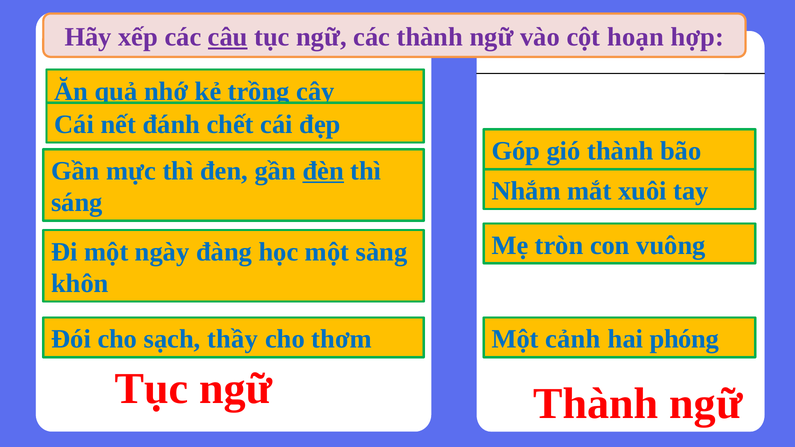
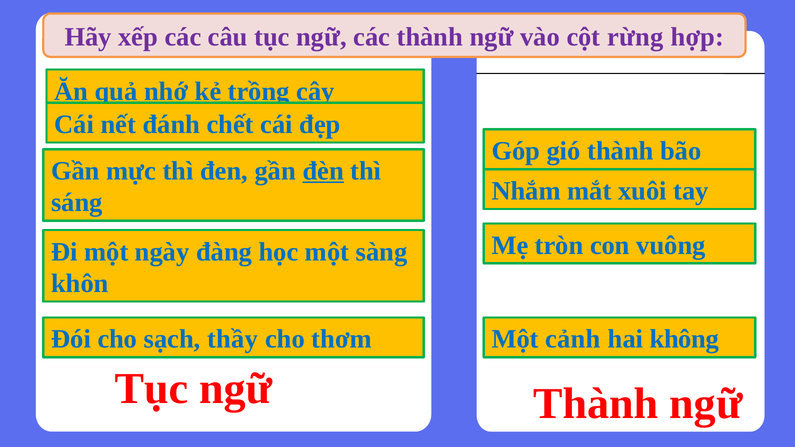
câu underline: present -> none
hoạn: hoạn -> rừng
phóng: phóng -> không
